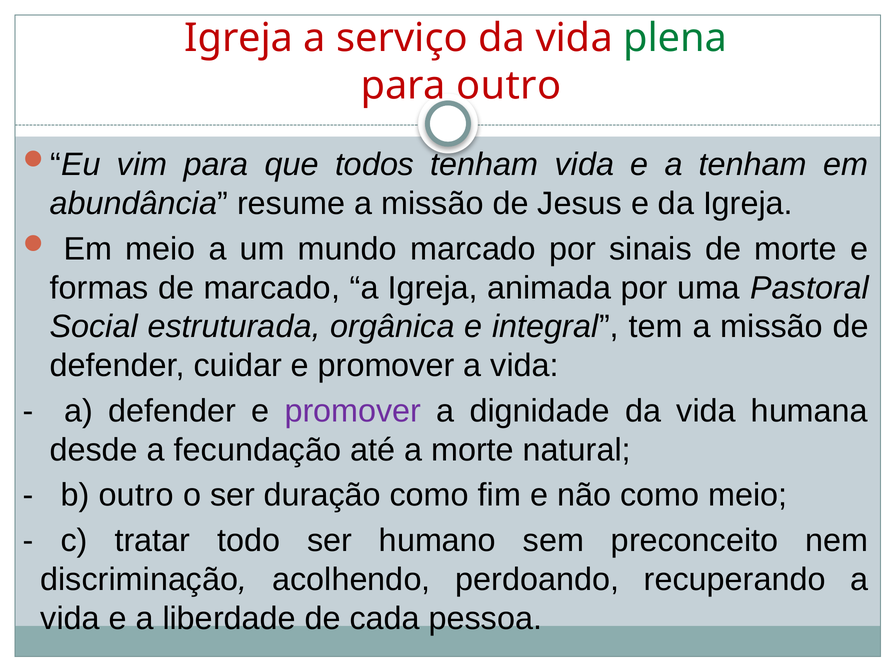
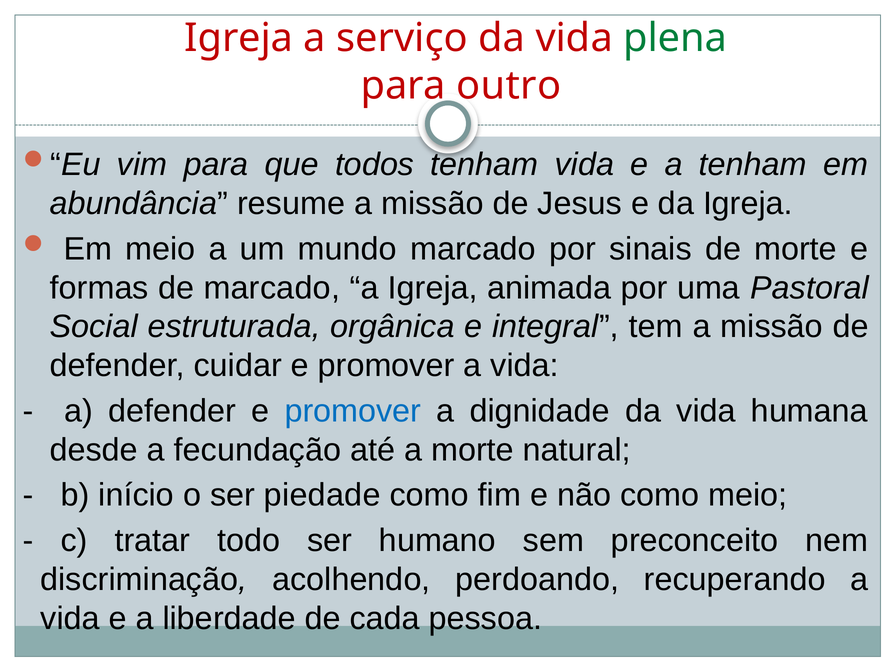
promover at (353, 411) colour: purple -> blue
b outro: outro -> início
duração: duração -> piedade
